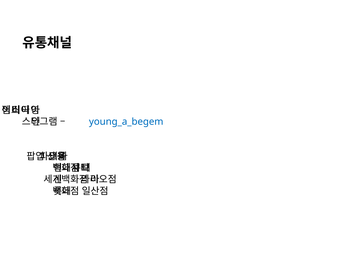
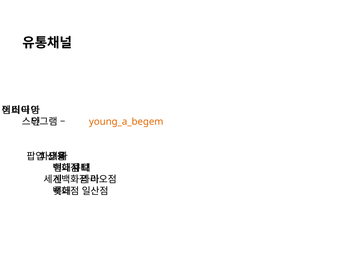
young_a_begem colour: blue -> orange
